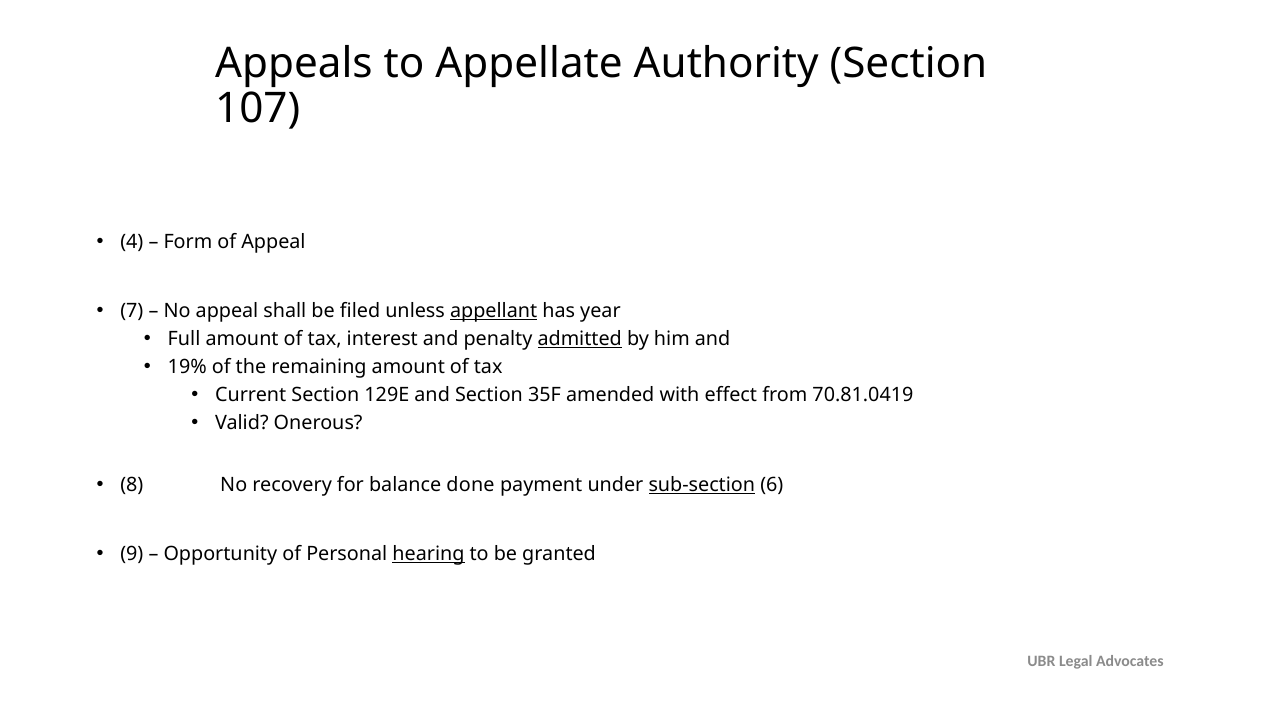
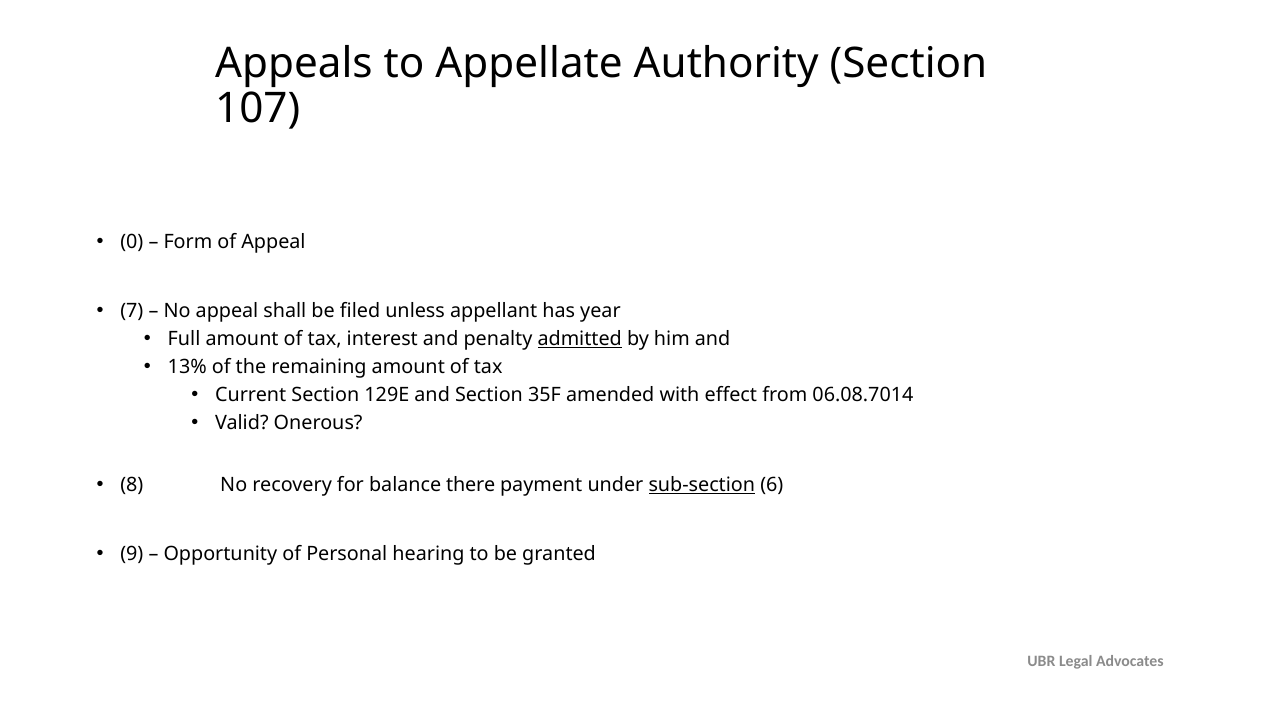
4: 4 -> 0
appellant underline: present -> none
19%: 19% -> 13%
70.81.0419: 70.81.0419 -> 06.08.7014
done: done -> there
hearing underline: present -> none
